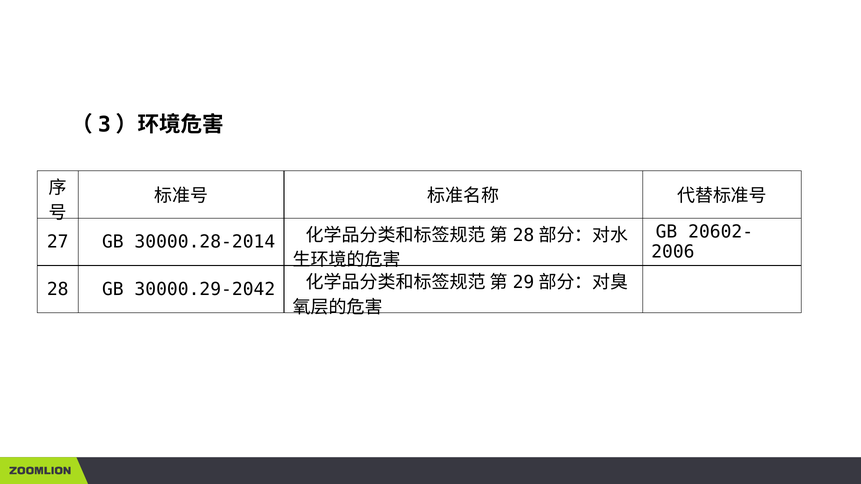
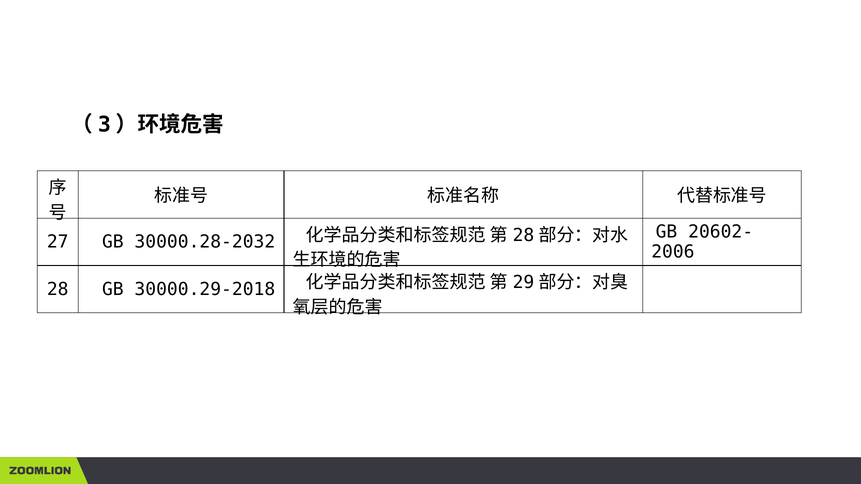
30000.28-2014: 30000.28-2014 -> 30000.28-2032
30000.29-2042: 30000.29-2042 -> 30000.29-2018
